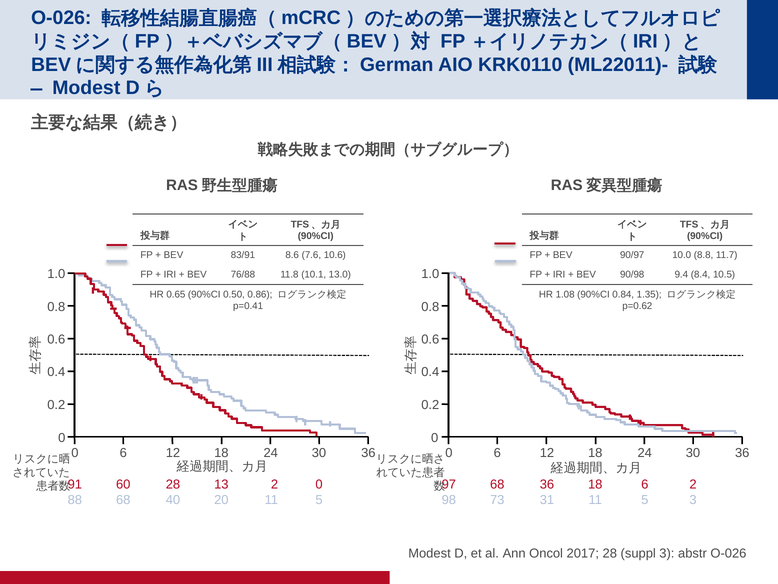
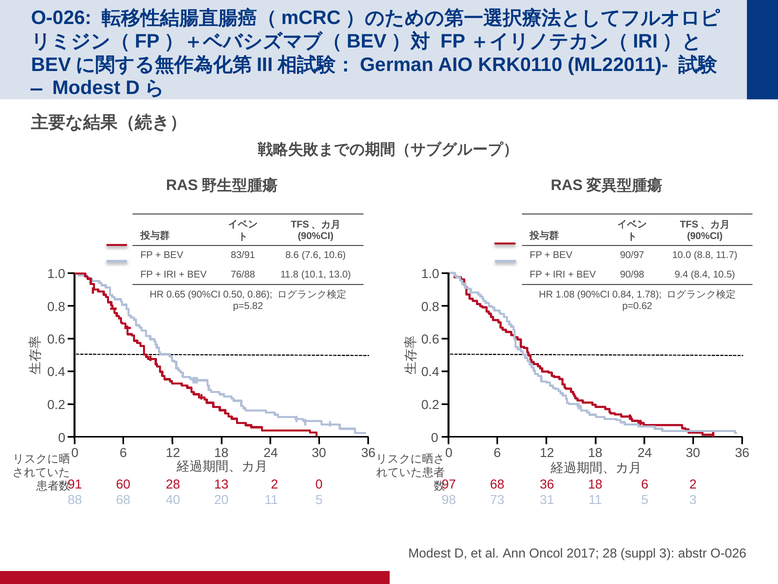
1.35: 1.35 -> 1.78
p=0.41: p=0.41 -> p=5.82
